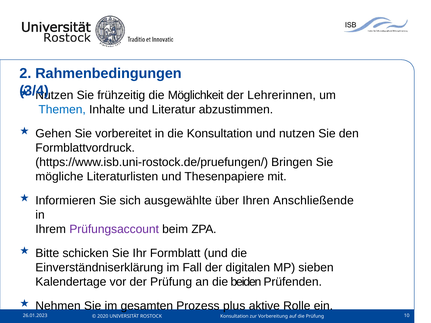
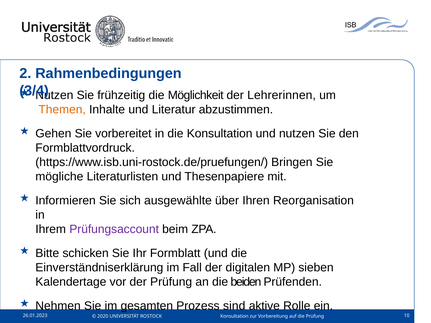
Themen colour: blue -> orange
Anschließende: Anschließende -> Reorganisation
plus: plus -> sind
